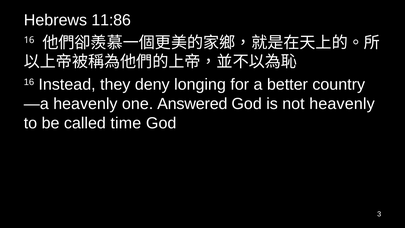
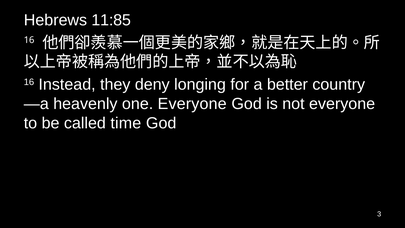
11:86: 11:86 -> 11:85
one Answered: Answered -> Everyone
not heavenly: heavenly -> everyone
